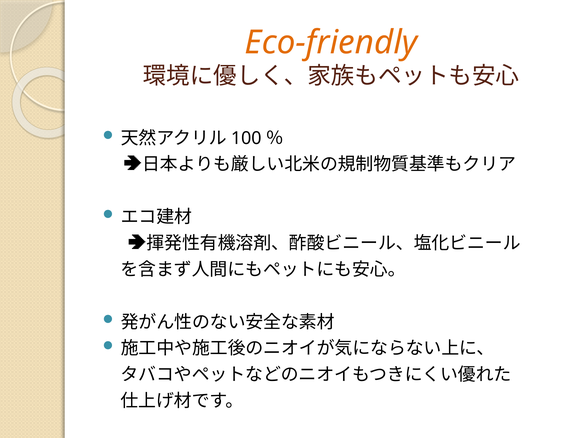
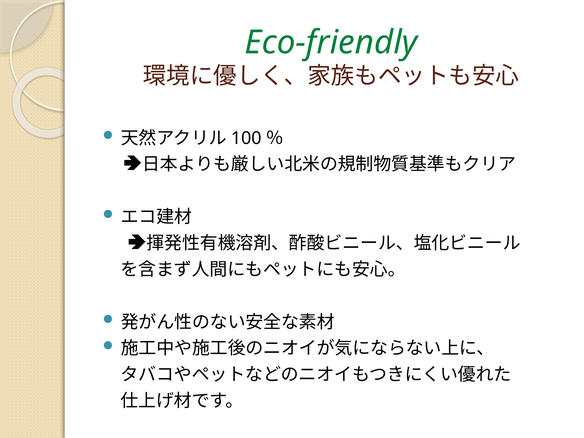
Eco-friendly colour: orange -> green
